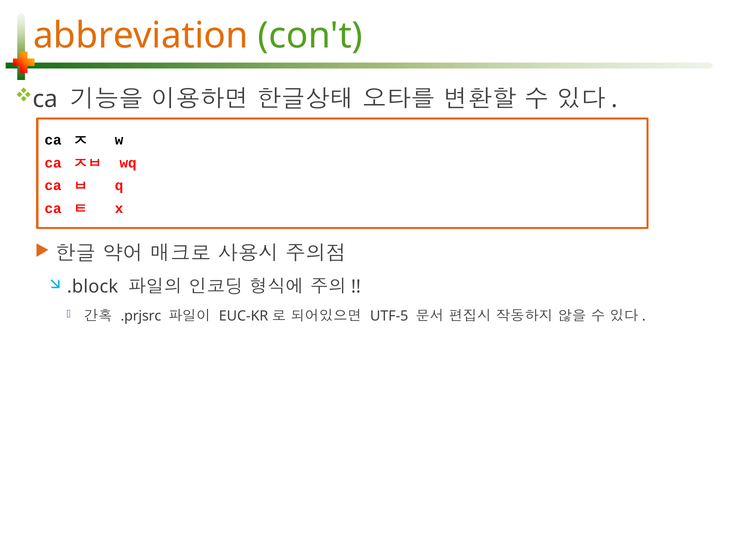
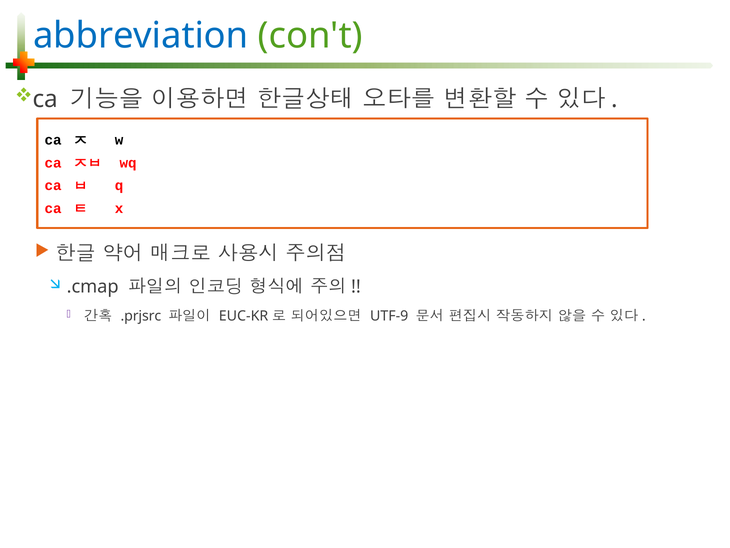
abbreviation colour: orange -> blue
.block: .block -> .cmap
UTF-5: UTF-5 -> UTF-9
